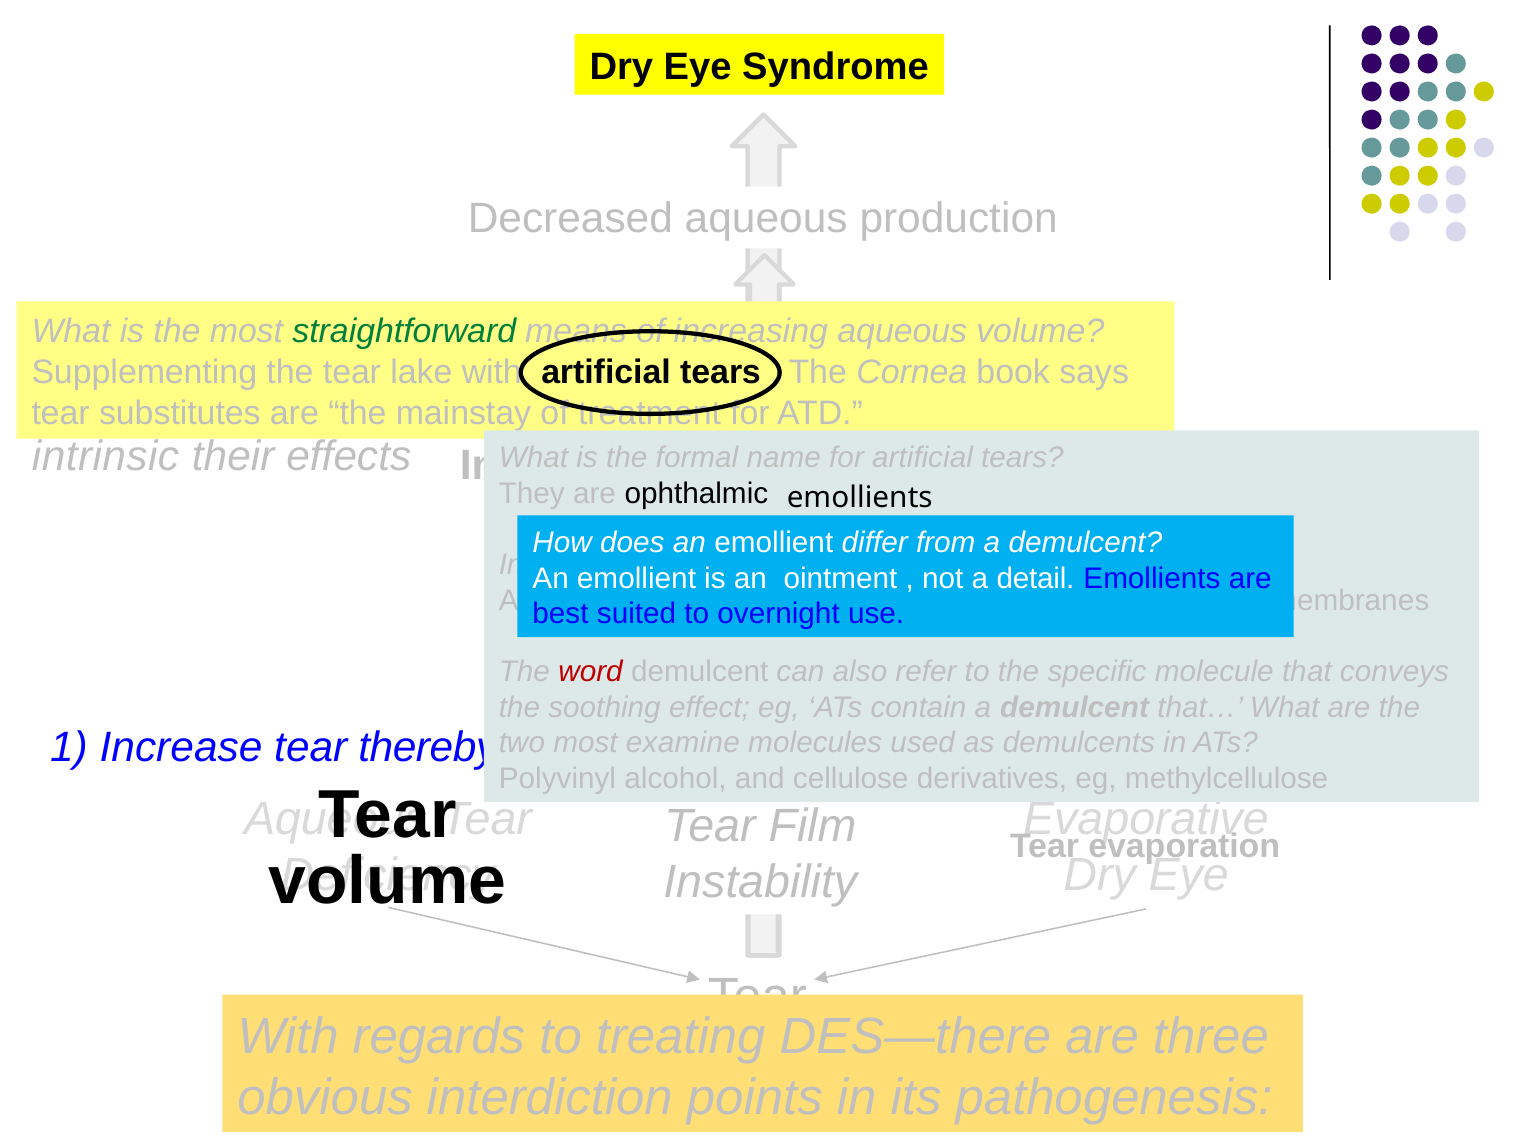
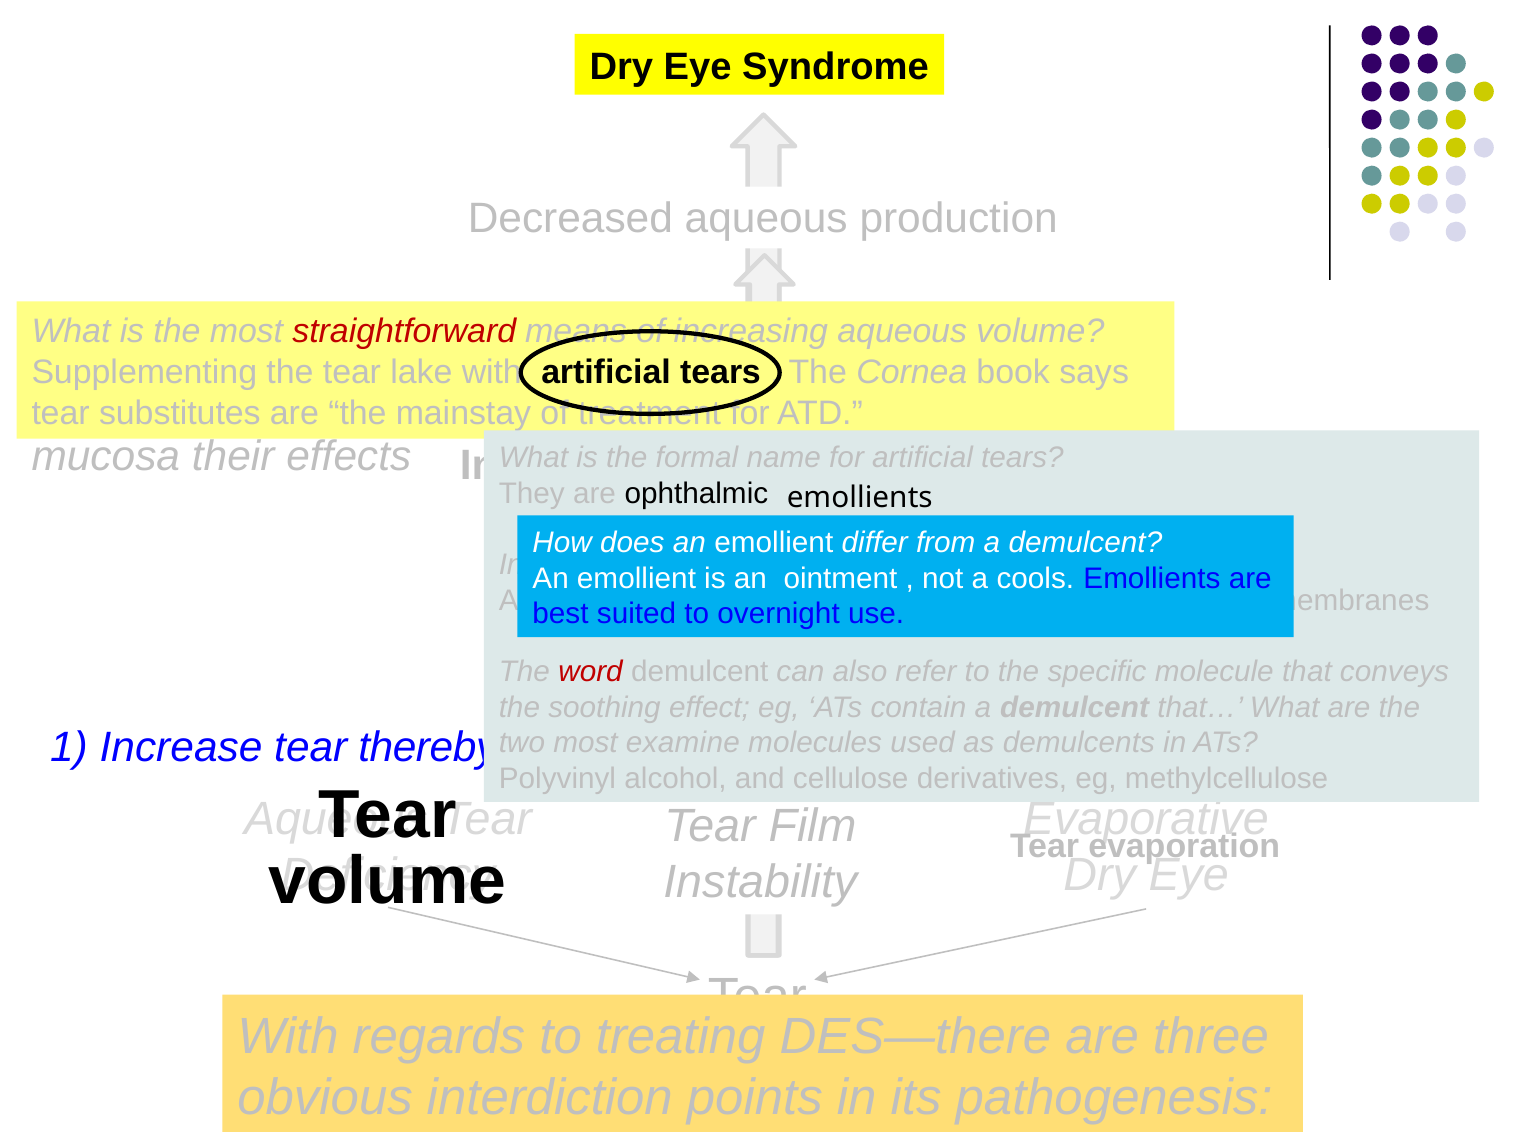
straightforward colour: green -> red
intrinsic: intrinsic -> mucosa
detail: detail -> cools
